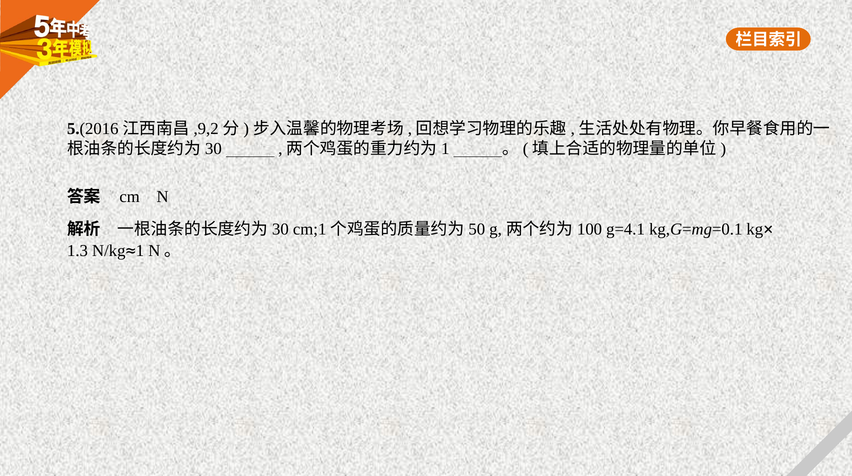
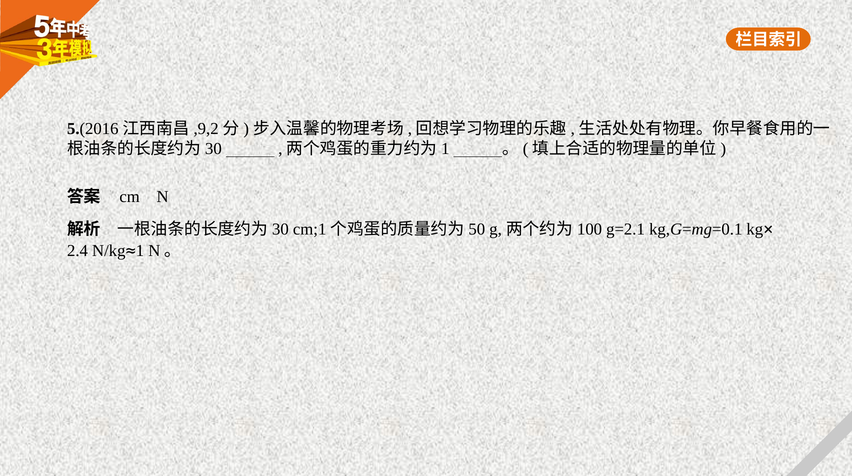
g=4.1: g=4.1 -> g=2.1
1.3: 1.3 -> 2.4
